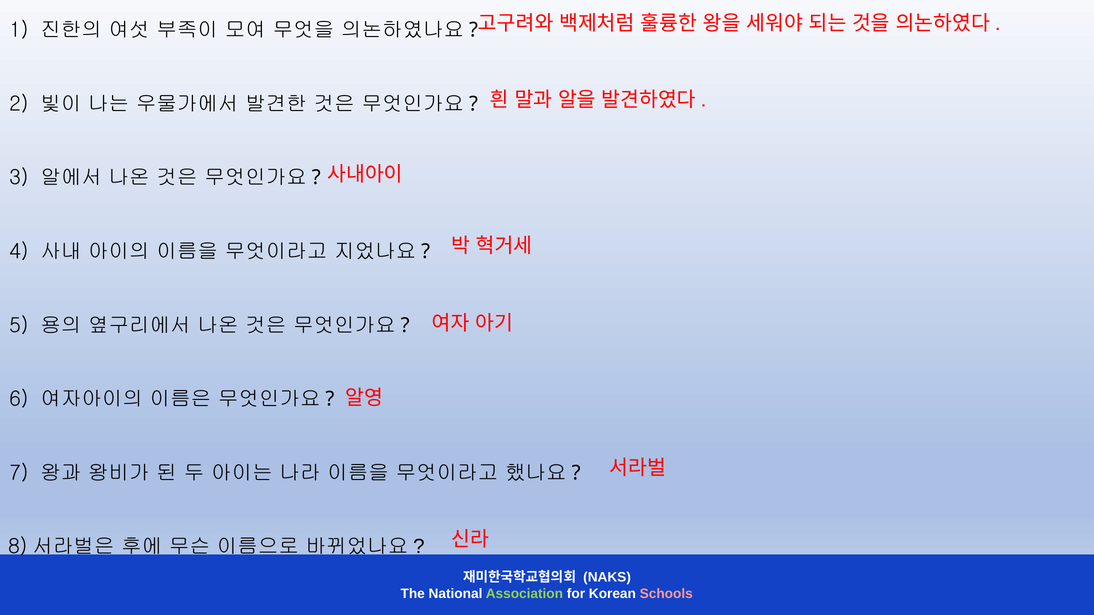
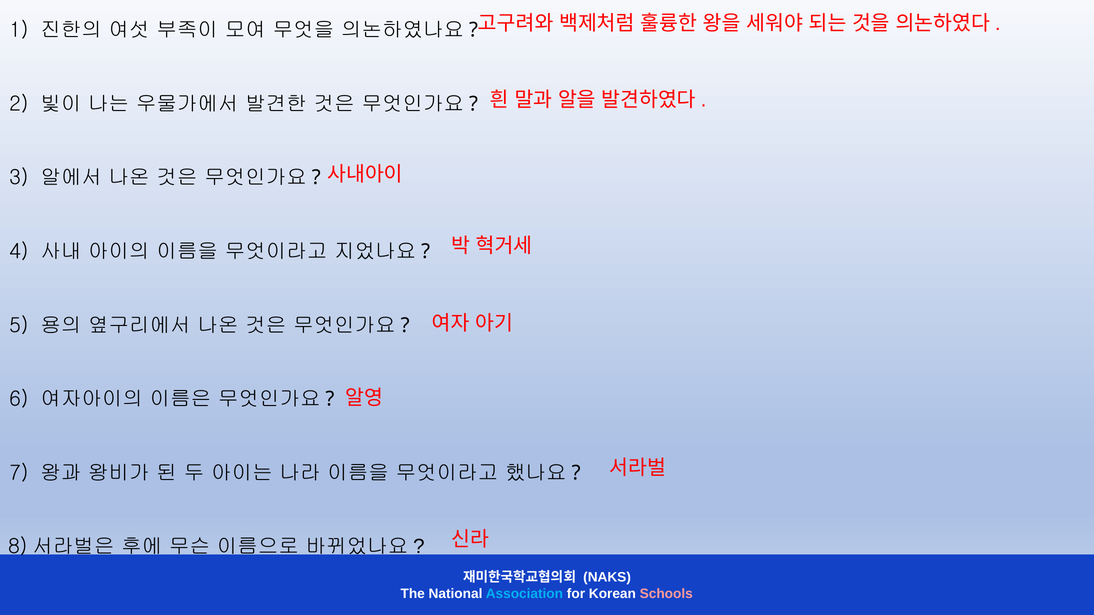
Association colour: light green -> light blue
